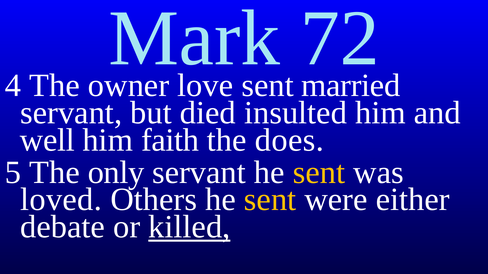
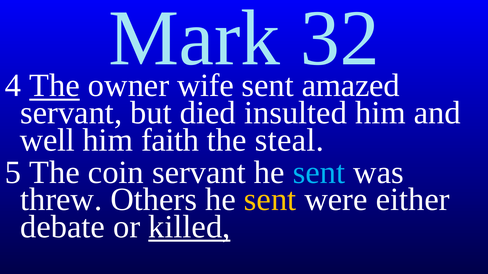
72: 72 -> 32
The at (55, 86) underline: none -> present
love: love -> wife
married: married -> amazed
does: does -> steal
only: only -> coin
sent at (319, 173) colour: yellow -> light blue
loved: loved -> threw
